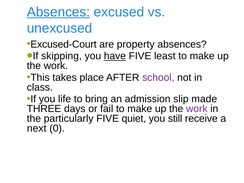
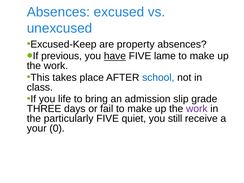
Absences at (58, 12) underline: present -> none
Excused-Court: Excused-Court -> Excused-Keep
skipping: skipping -> previous
least: least -> lame
school colour: purple -> blue
made: made -> grade
next: next -> your
